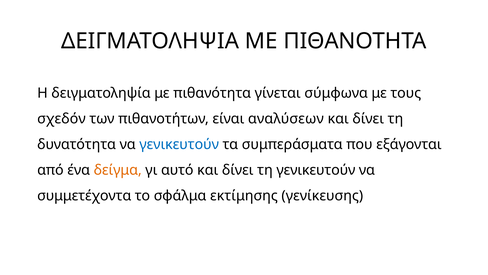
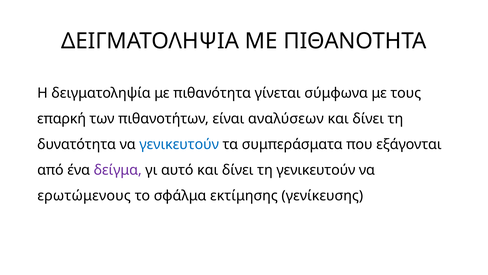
σχεδόν: σχεδόν -> επαρκή
δείγμα colour: orange -> purple
συμμετέχοντα: συμμετέχοντα -> ερωτώμενους
